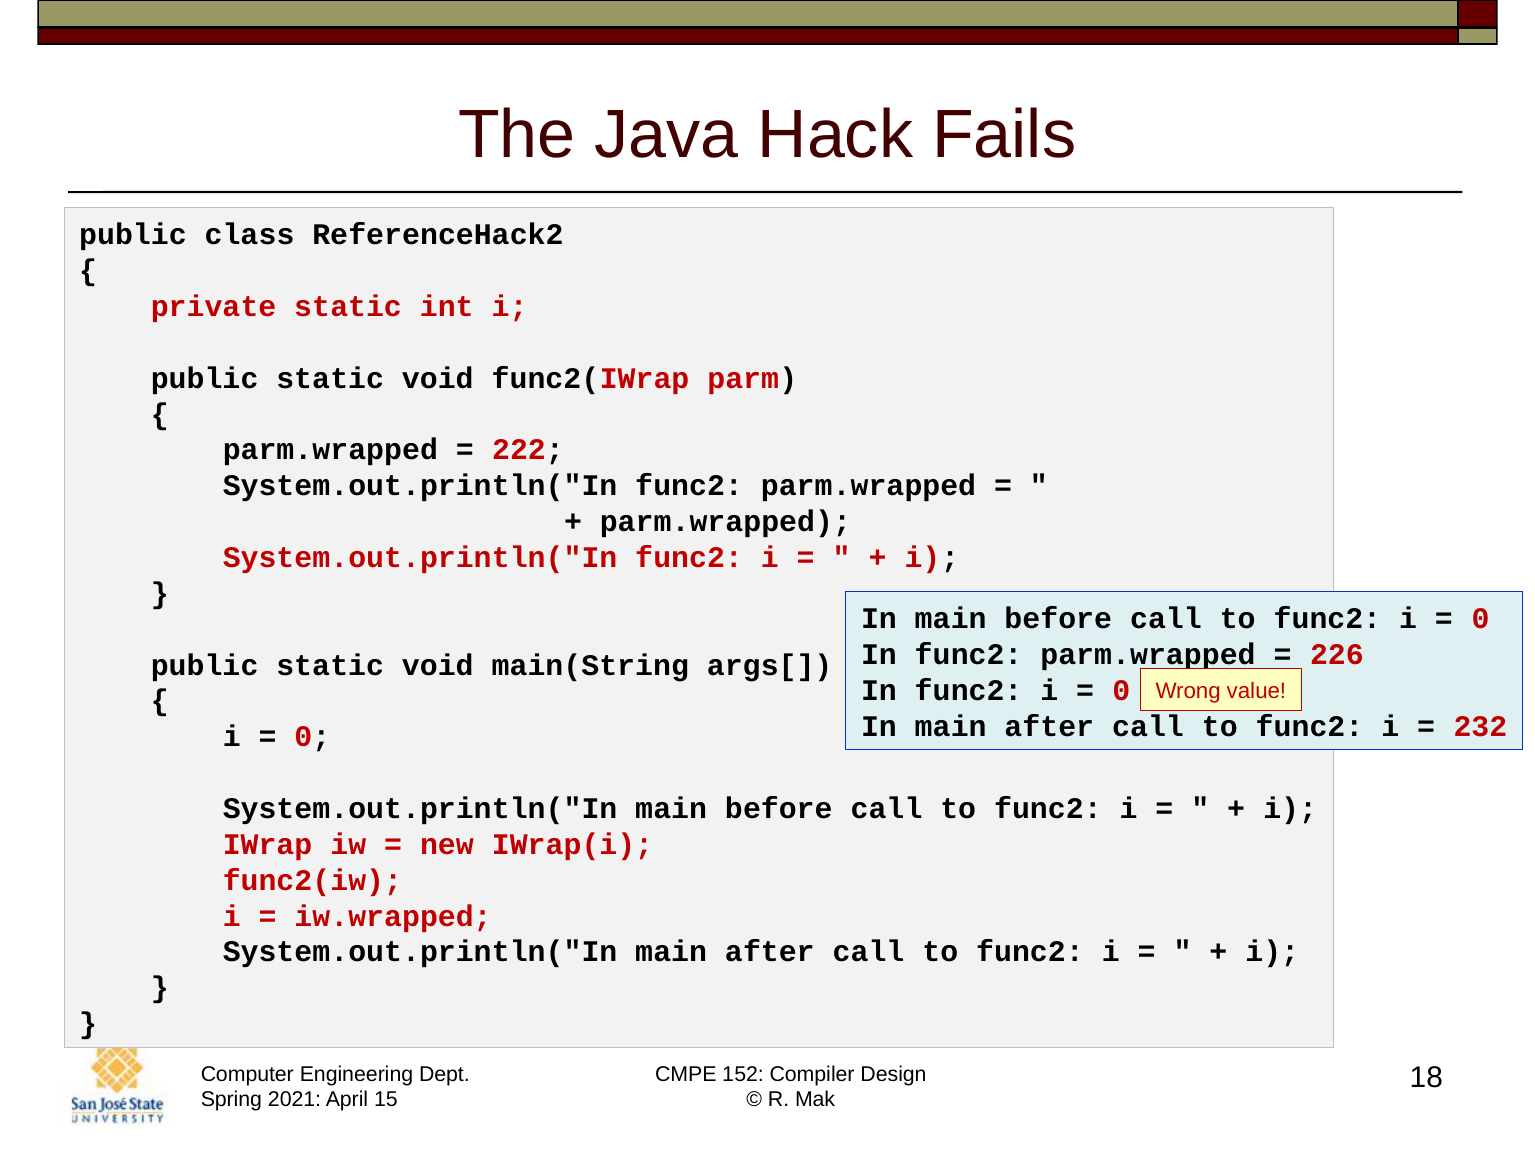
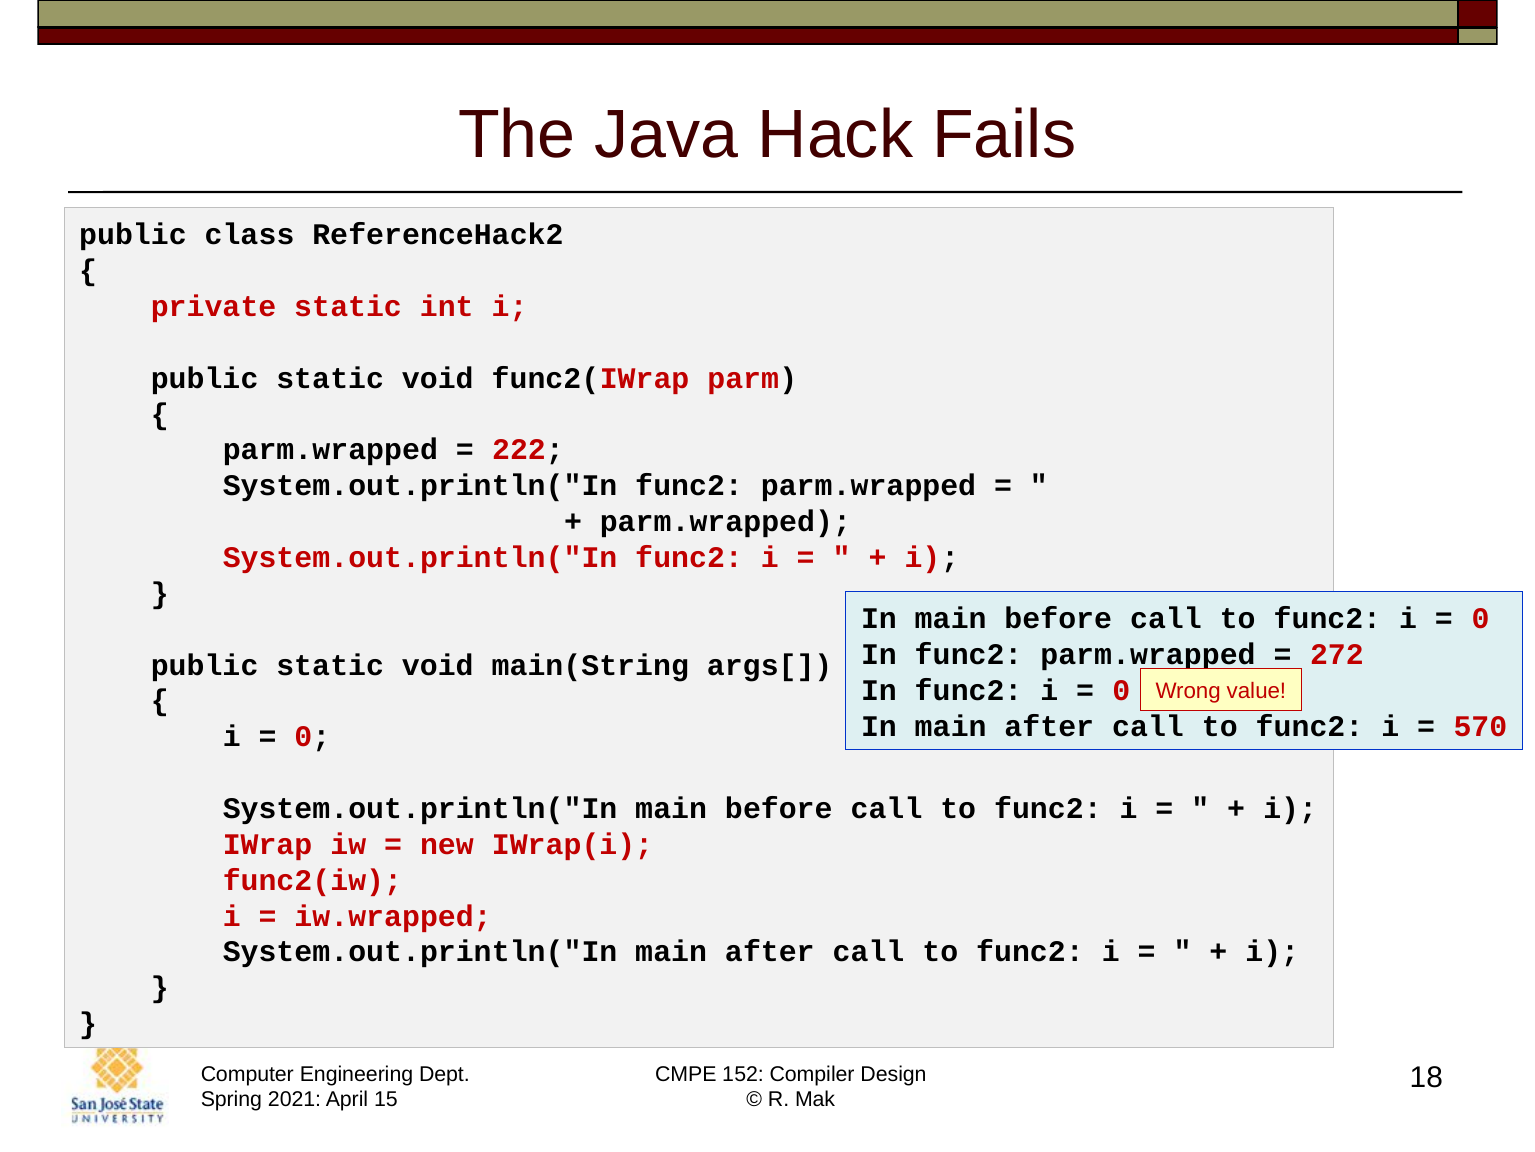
226: 226 -> 272
232: 232 -> 570
